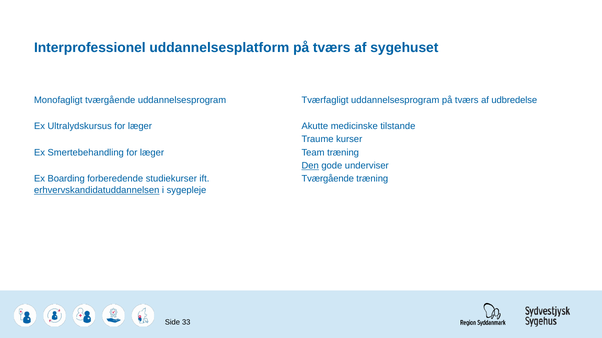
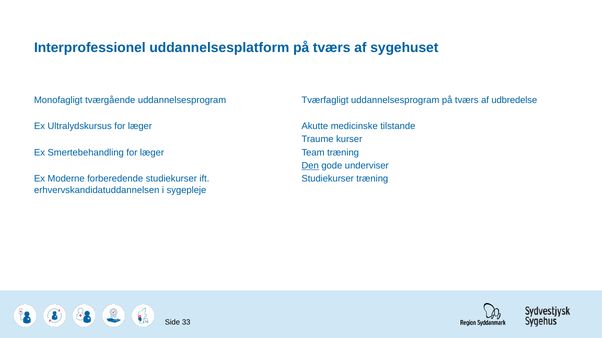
Boarding: Boarding -> Moderne
Tværgående at (328, 179): Tværgående -> Studiekurser
erhvervskandidatuddannelsen underline: present -> none
